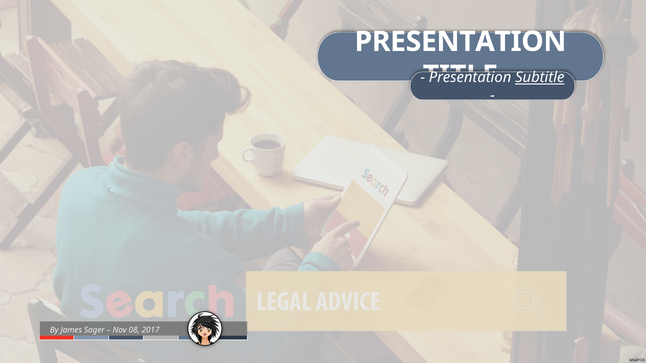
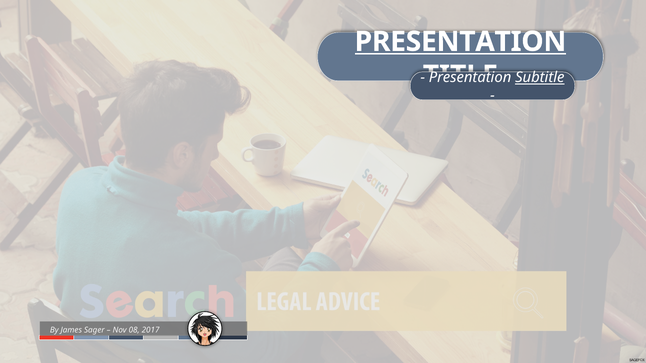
PRESENTATION at (460, 42) underline: none -> present
